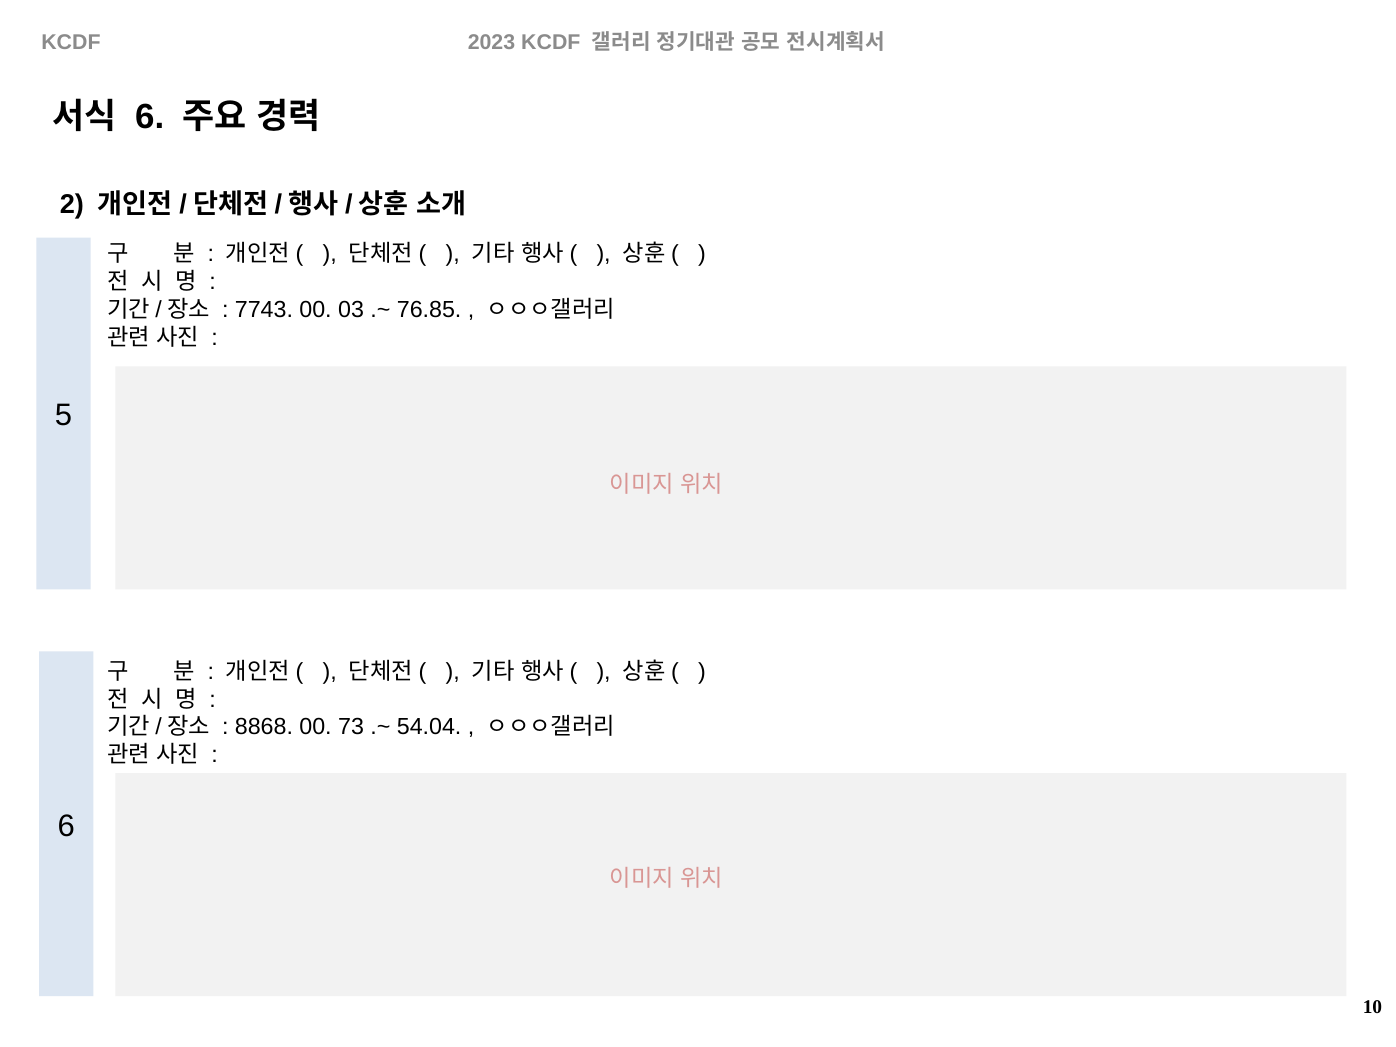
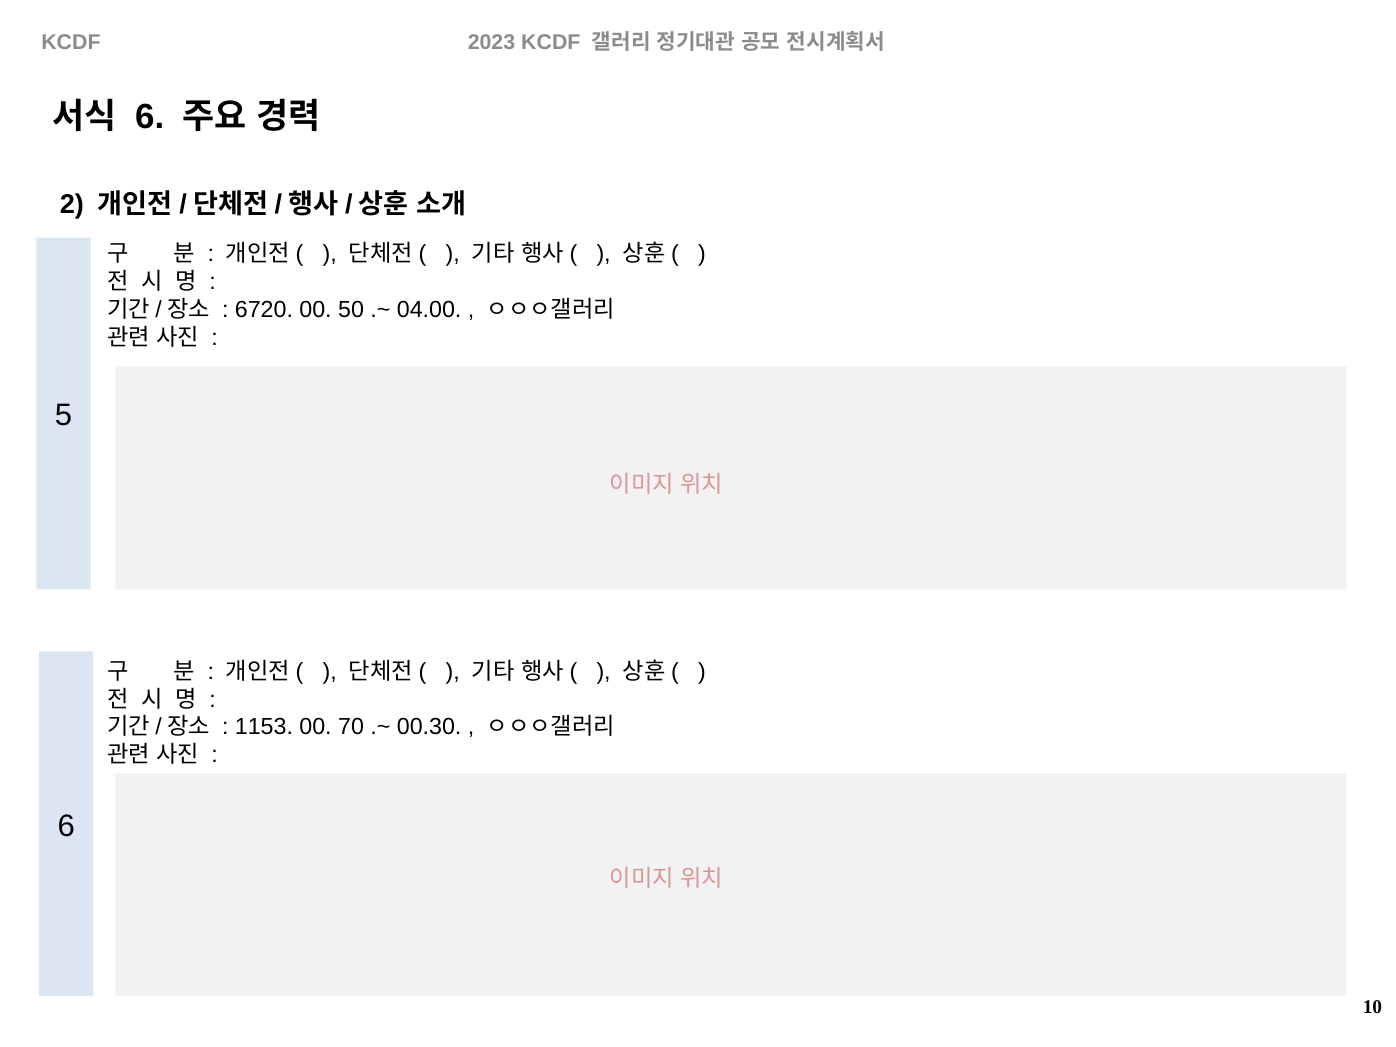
7743: 7743 -> 6720
03: 03 -> 50
76.85: 76.85 -> 04.00
8868: 8868 -> 1153
73: 73 -> 70
54.04: 54.04 -> 00.30
